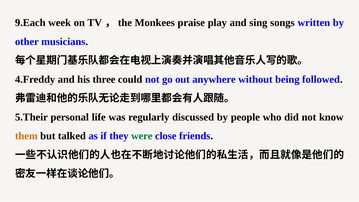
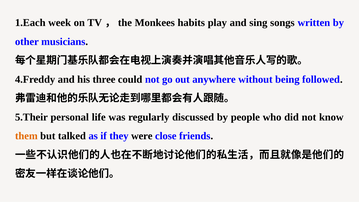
9.Each: 9.Each -> 1.Each
praise: praise -> habits
were colour: green -> black
